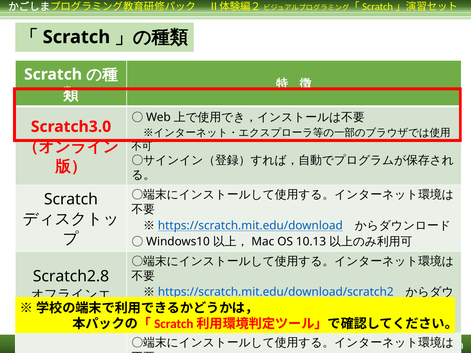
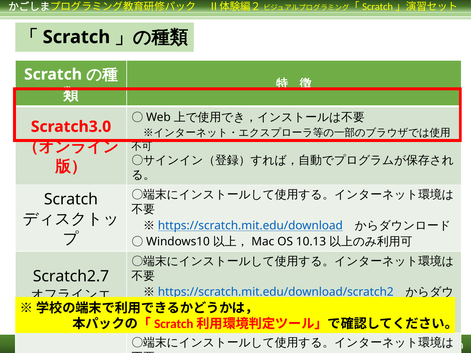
Scratch2.8: Scratch2.8 -> Scratch2.7
